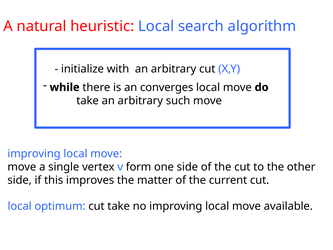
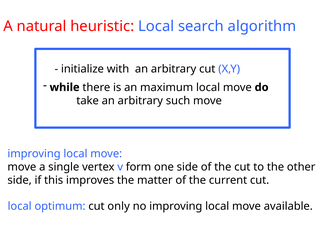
converges: converges -> maximum
cut take: take -> only
